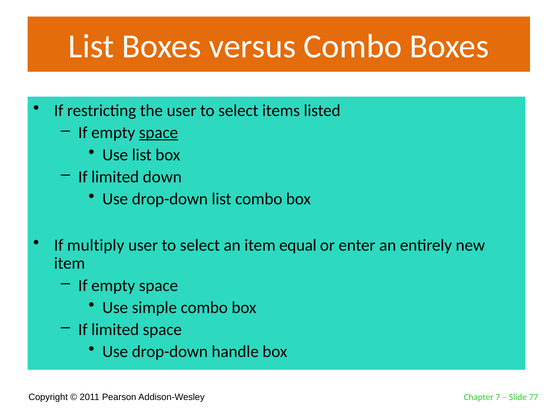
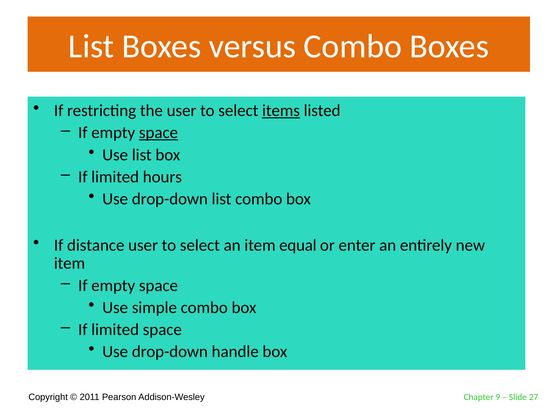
items underline: none -> present
down: down -> hours
multiply: multiply -> distance
7: 7 -> 9
77: 77 -> 27
